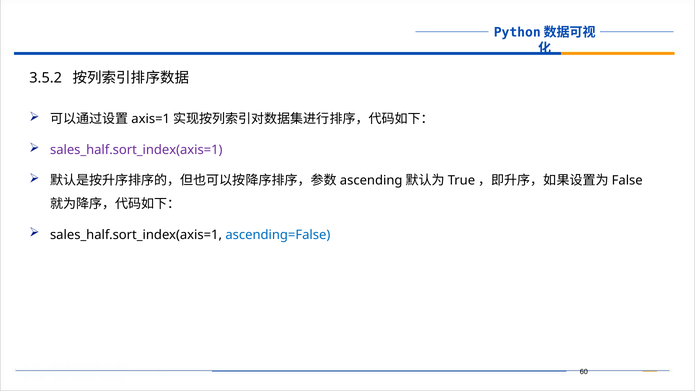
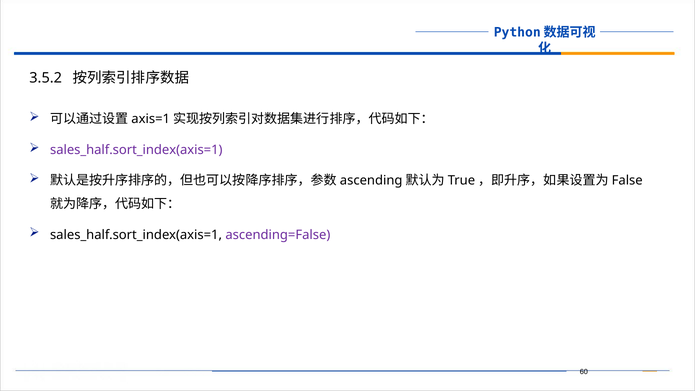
ascending=False colour: blue -> purple
